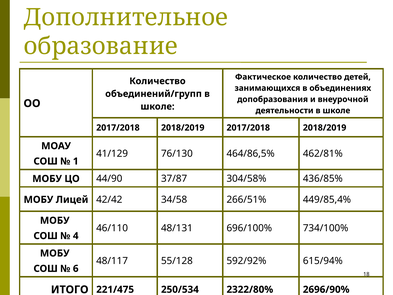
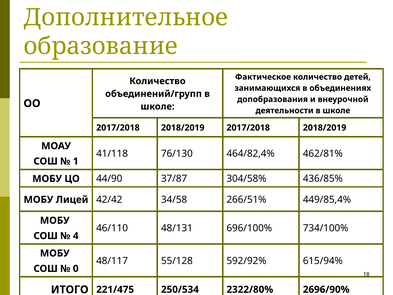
41/129: 41/129 -> 41/118
464/86,5%: 464/86,5% -> 464/82,4%
6: 6 -> 0
